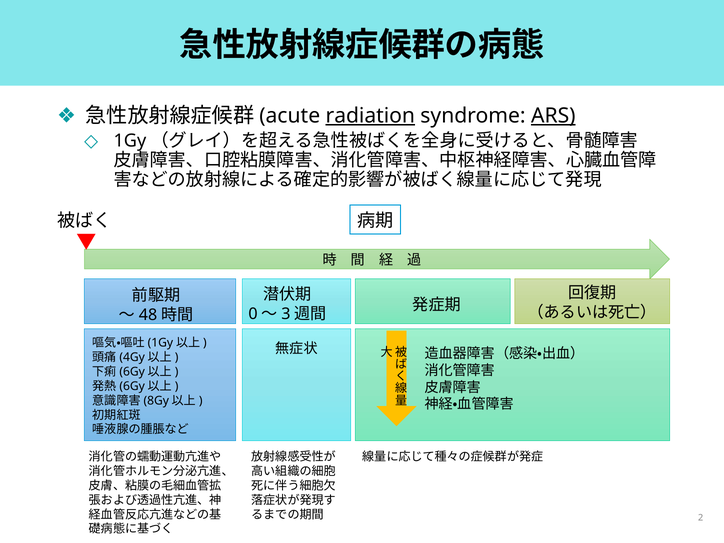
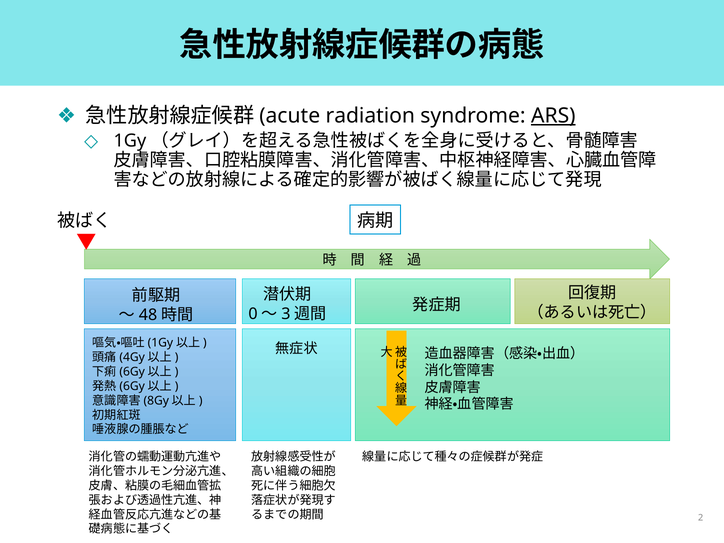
radiation underline: present -> none
